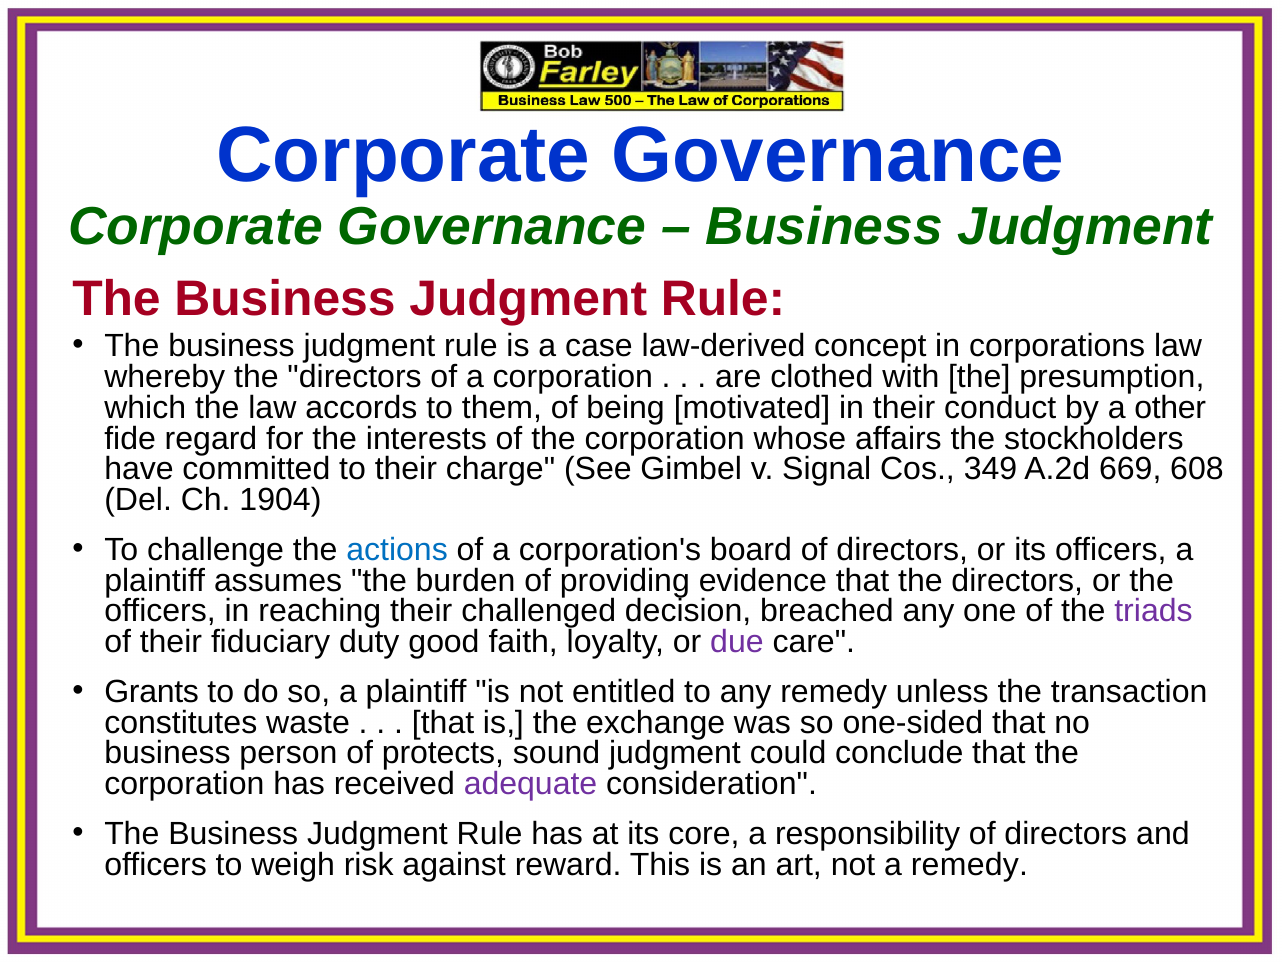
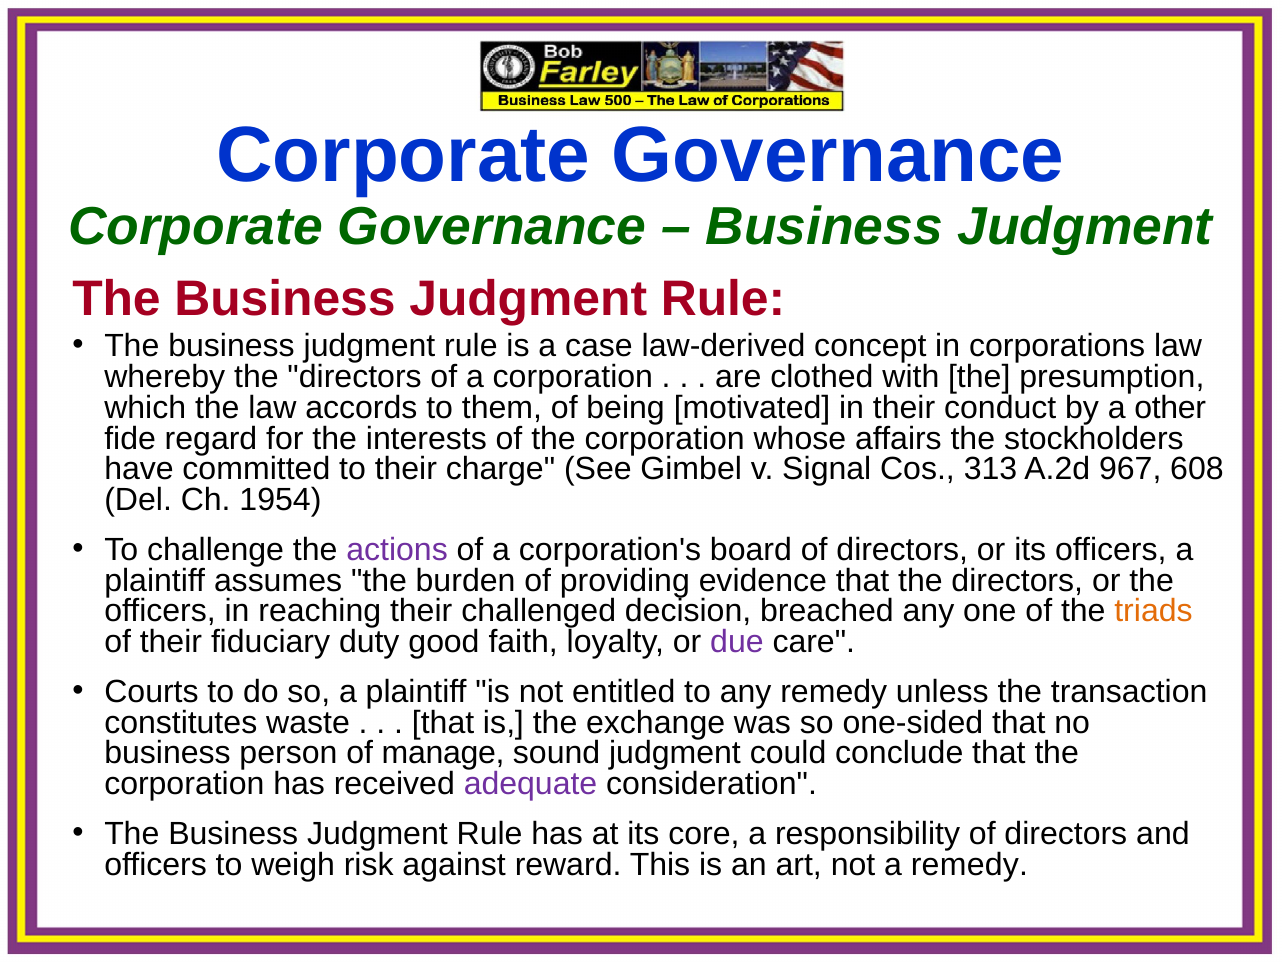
349: 349 -> 313
669: 669 -> 967
1904: 1904 -> 1954
actions colour: blue -> purple
triads colour: purple -> orange
Grants: Grants -> Courts
protects: protects -> manage
